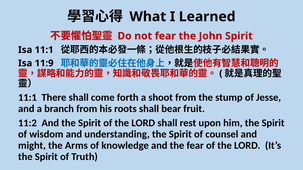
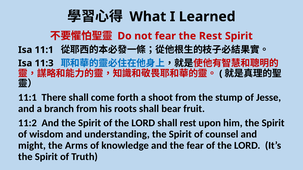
the John: John -> Rest
11:9: 11:9 -> 11:3
